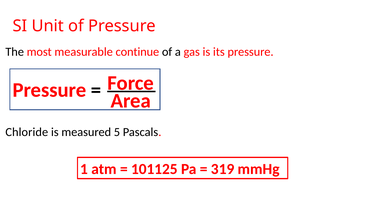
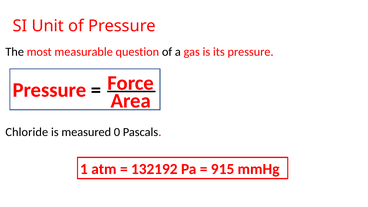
continue: continue -> question
5: 5 -> 0
101125: 101125 -> 132192
319: 319 -> 915
